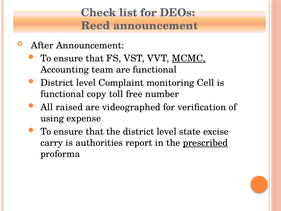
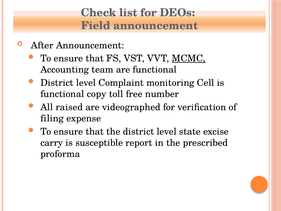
Recd: Recd -> Field
using: using -> filing
authorities: authorities -> susceptible
prescribed underline: present -> none
